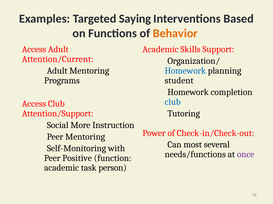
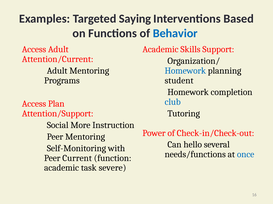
Behavior colour: orange -> blue
Access Club: Club -> Plan
most: most -> hello
once colour: purple -> blue
Positive: Positive -> Current
person: person -> severe
